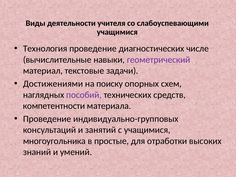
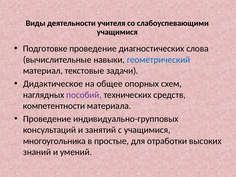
Технология: Технология -> Подготовке
числе: числе -> слова
геометрический colour: purple -> blue
Достижениями: Достижениями -> Дидактическое
поиску: поиску -> общее
